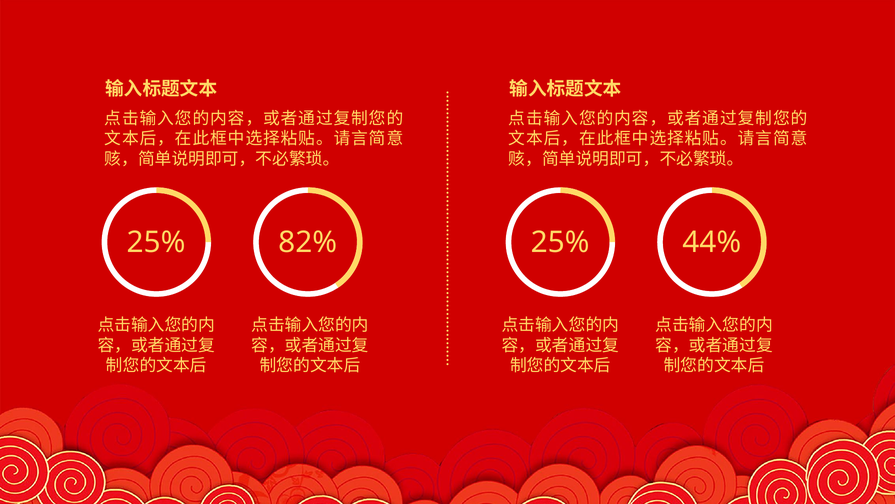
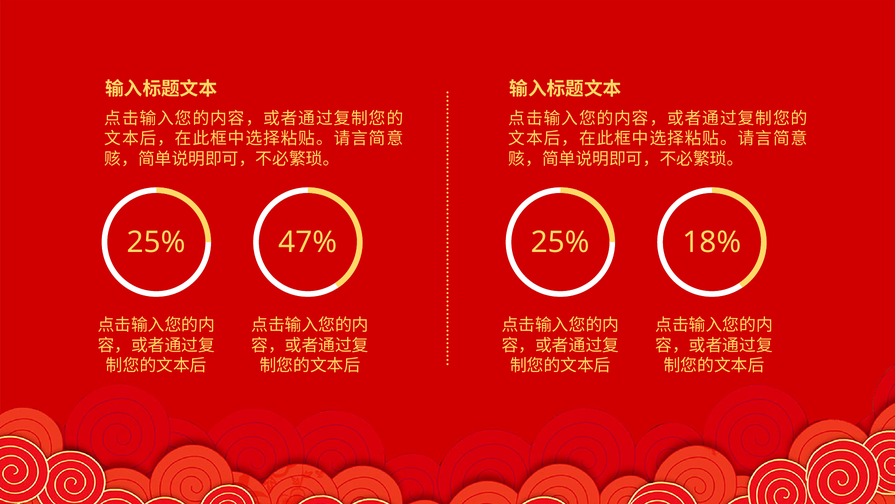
82%: 82% -> 47%
44%: 44% -> 18%
